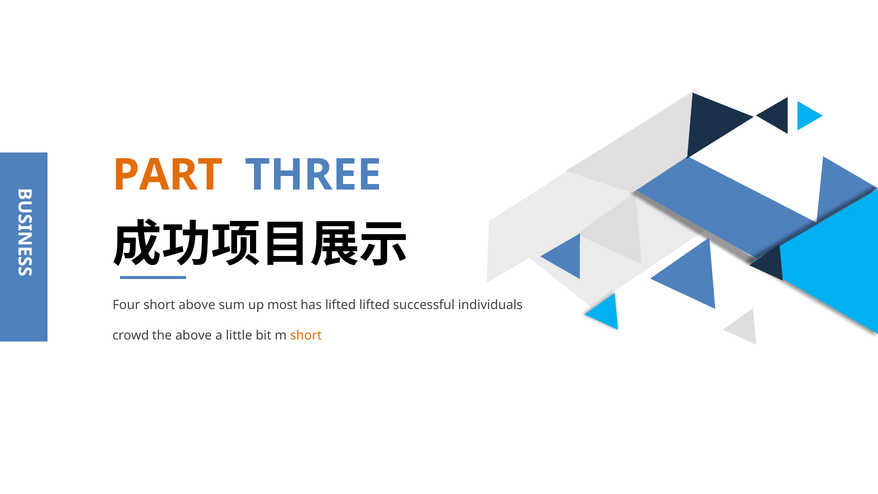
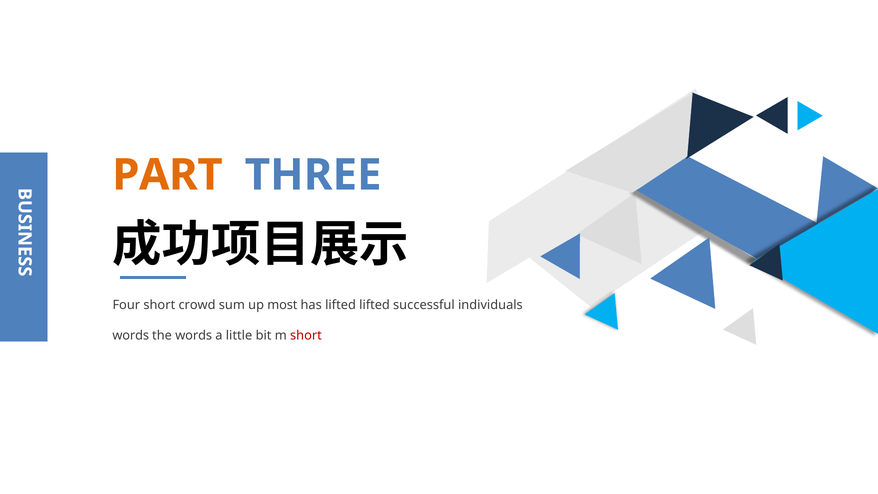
short above: above -> crowd
crowd at (131, 335): crowd -> words
the above: above -> words
short at (306, 335) colour: orange -> red
